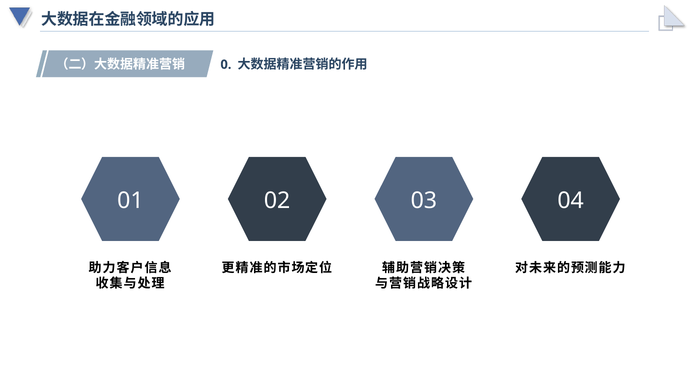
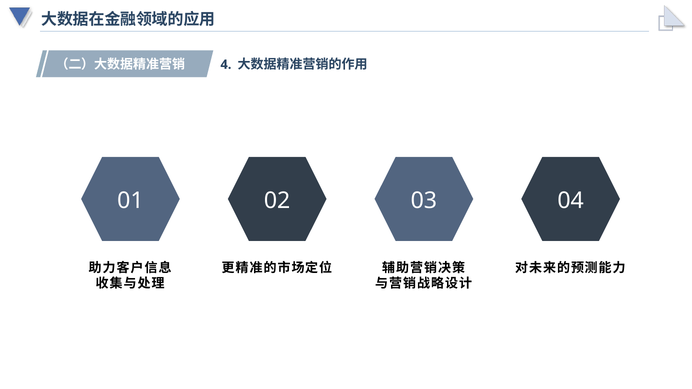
0: 0 -> 4
